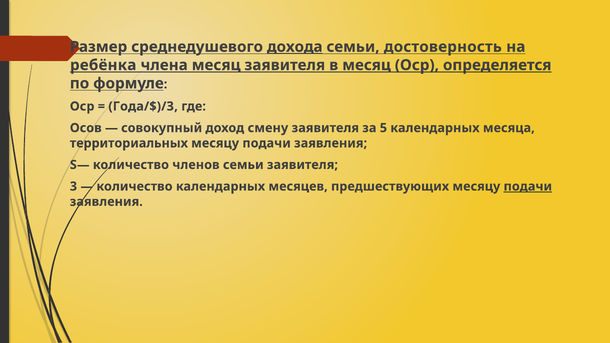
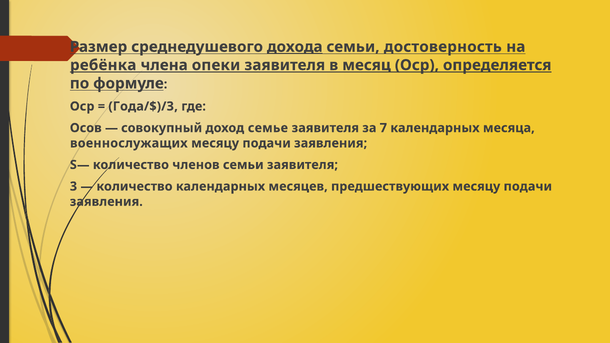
члена месяц: месяц -> опеки
смену: смену -> семье
5: 5 -> 7
территориальных: территориальных -> военнослужащих
подачи at (528, 186) underline: present -> none
